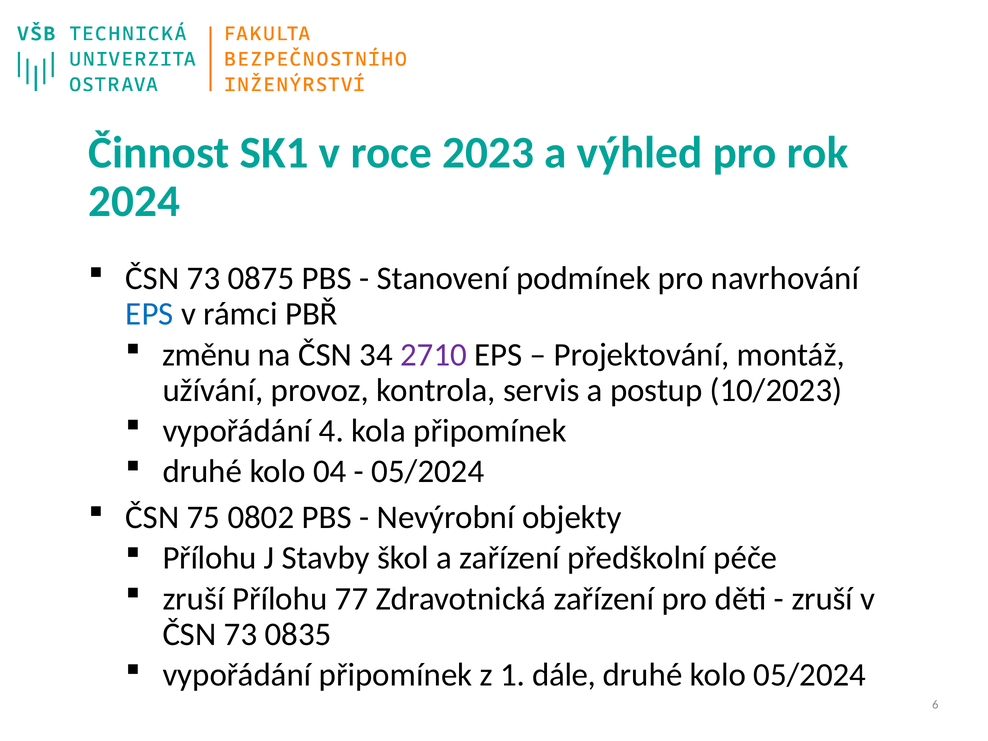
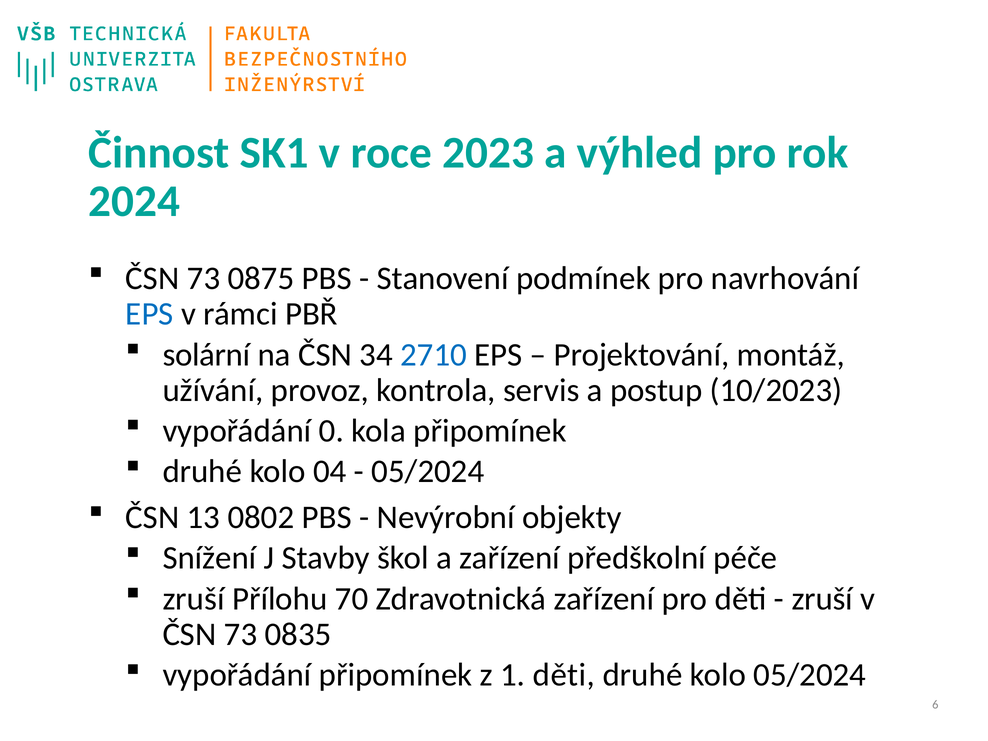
změnu: změnu -> solární
2710 colour: purple -> blue
4: 4 -> 0
75: 75 -> 13
Přílohu at (210, 558): Přílohu -> Snížení
77: 77 -> 70
1 dále: dále -> děti
